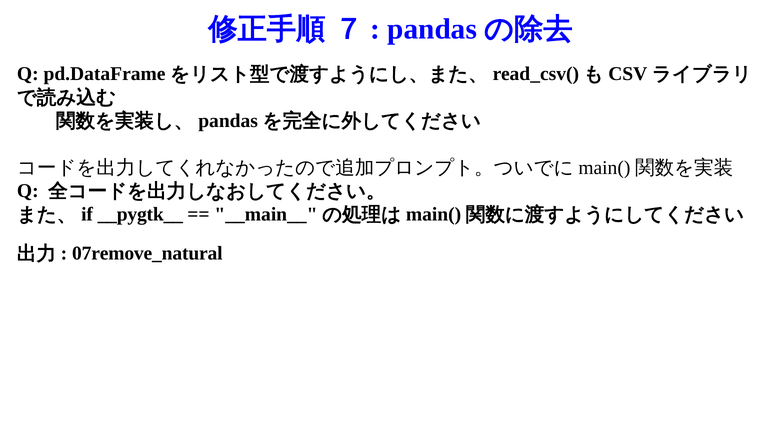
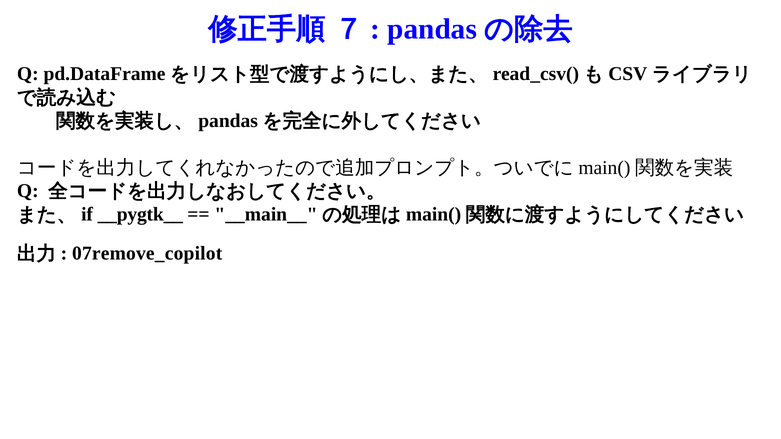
07remove_natural: 07remove_natural -> 07remove_copilot
